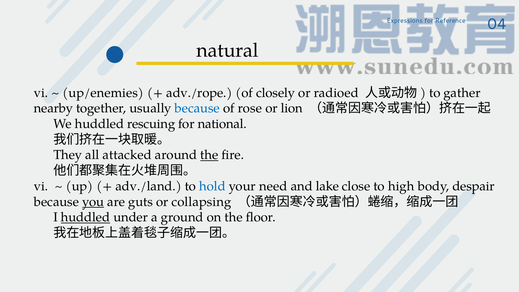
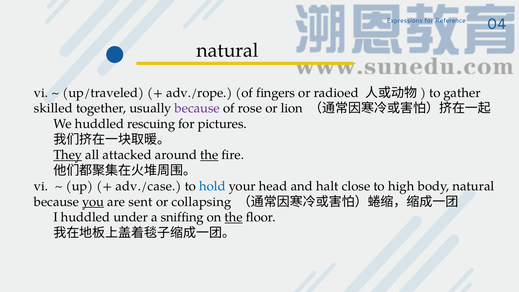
up/enemies: up/enemies -> up/traveled
closely: closely -> fingers
nearby: nearby -> skilled
because at (197, 108) colour: blue -> purple
national: national -> pictures
They underline: none -> present
adv./land: adv./land -> adv./case
need: need -> head
lake: lake -> halt
body despair: despair -> natural
guts: guts -> sent
huddled at (86, 217) underline: present -> none
ground: ground -> sniffing
the at (234, 217) underline: none -> present
